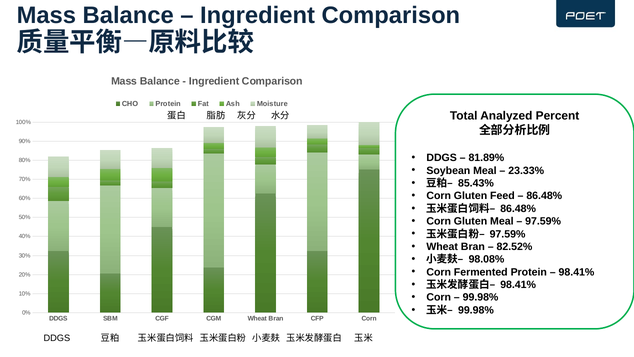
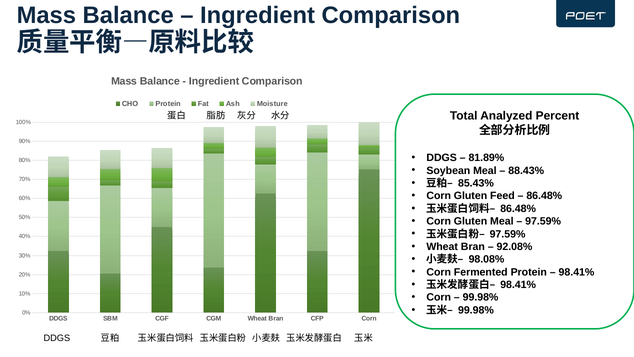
23.33%: 23.33% -> 88.43%
82.52%: 82.52% -> 92.08%
